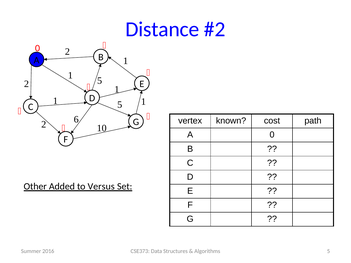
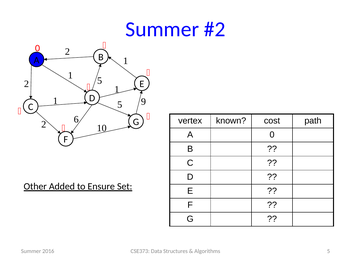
Distance at (162, 29): Distance -> Summer
1 at (143, 102): 1 -> 9
Versus: Versus -> Ensure
